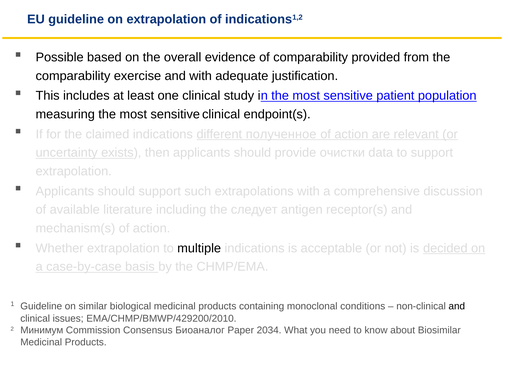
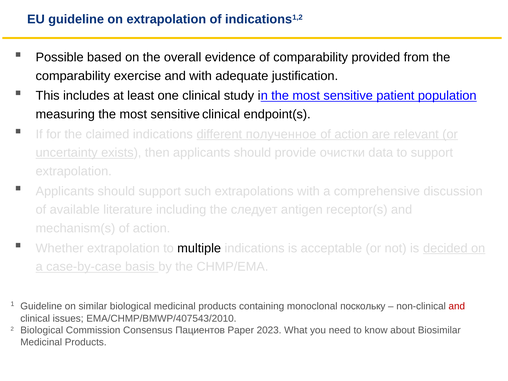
conditions: conditions -> поскольку
and at (457, 306) colour: black -> red
EMA/CHMP/BMWP/429200/2010: EMA/CHMP/BMWP/429200/2010 -> EMA/CHMP/BMWP/407543/2010
2 Минимум: Минимум -> Biological
Биоаналог: Биоаналог -> Пациентов
2034: 2034 -> 2023
